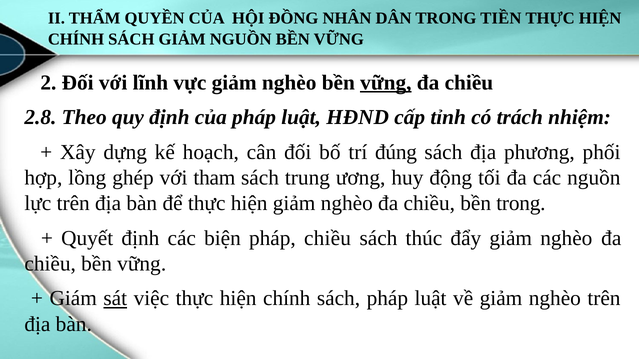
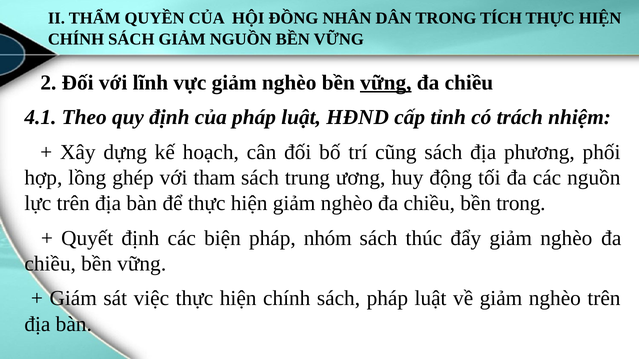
TIỀN: TIỀN -> TÍCH
2.8: 2.8 -> 4.1
đúng: đúng -> cũng
pháp chiều: chiều -> nhóm
sát underline: present -> none
